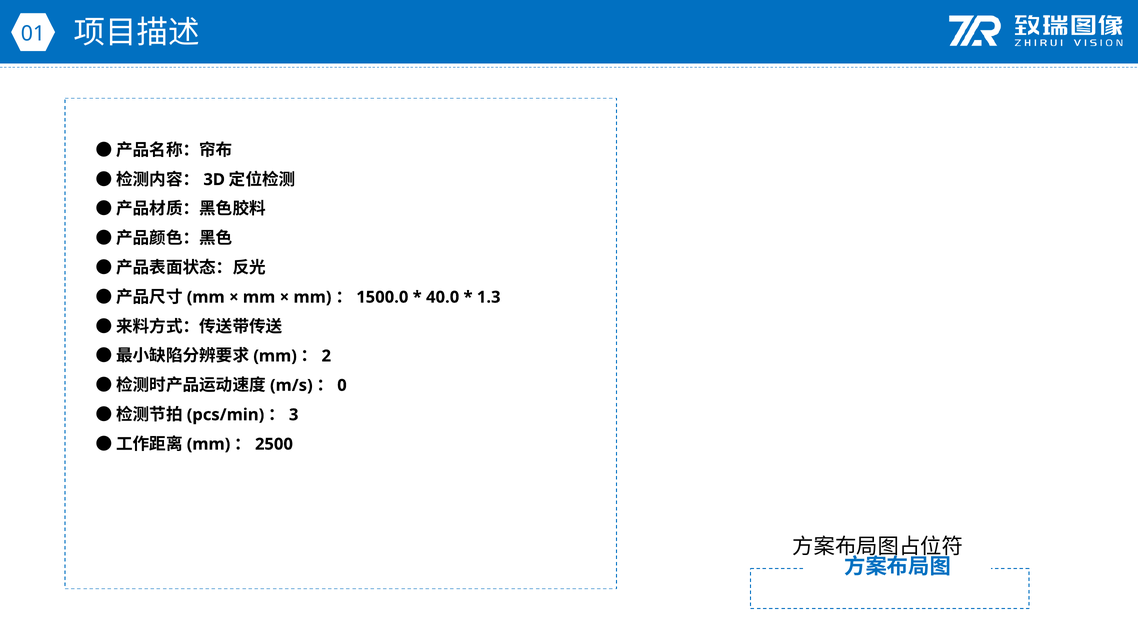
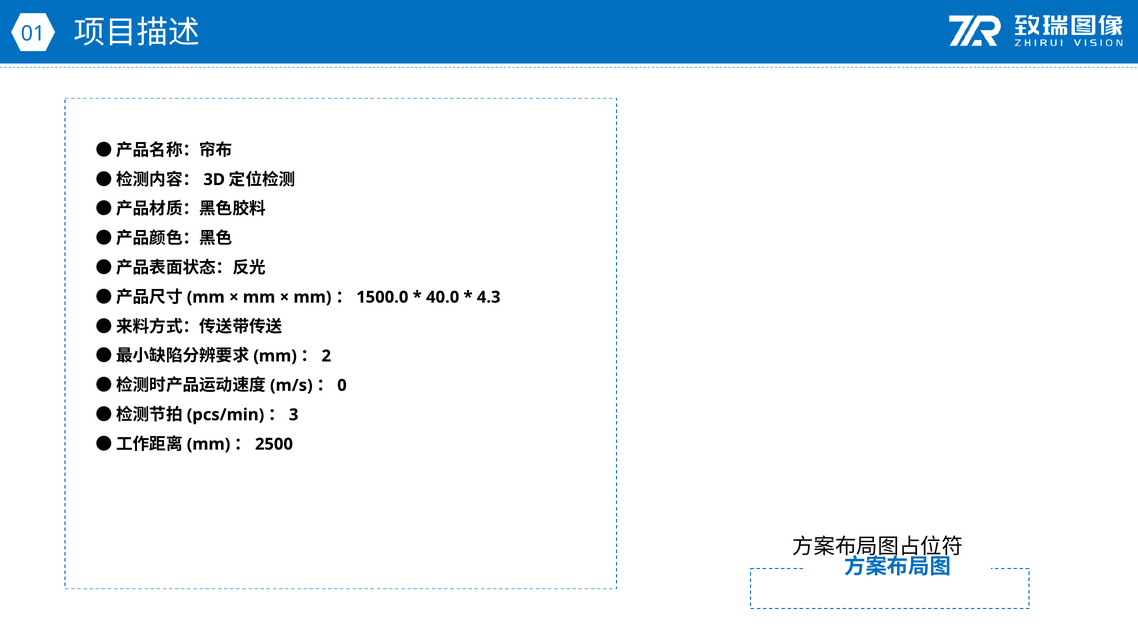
1.3: 1.3 -> 4.3
